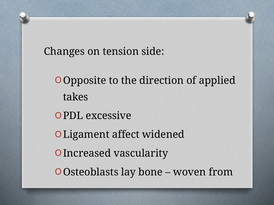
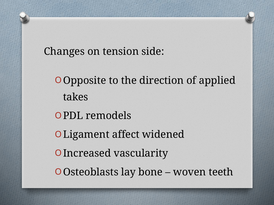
excessive: excessive -> remodels
from: from -> teeth
